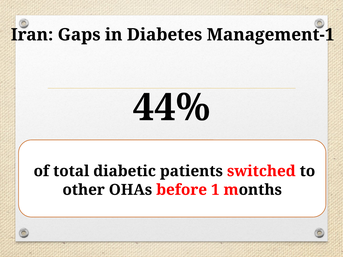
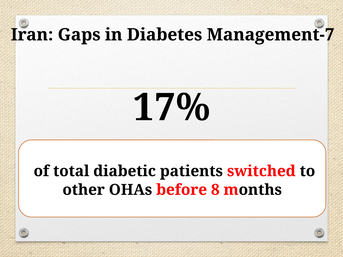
Management-1: Management-1 -> Management-7
44%: 44% -> 17%
1: 1 -> 8
